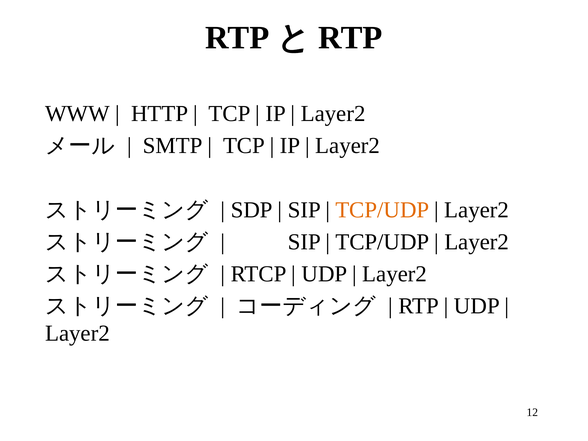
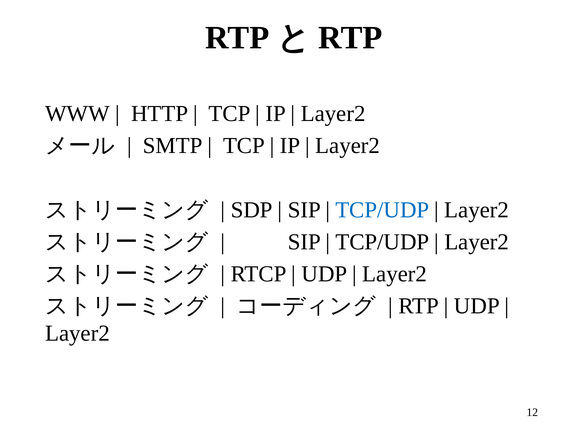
TCP/UDP at (382, 210) colour: orange -> blue
